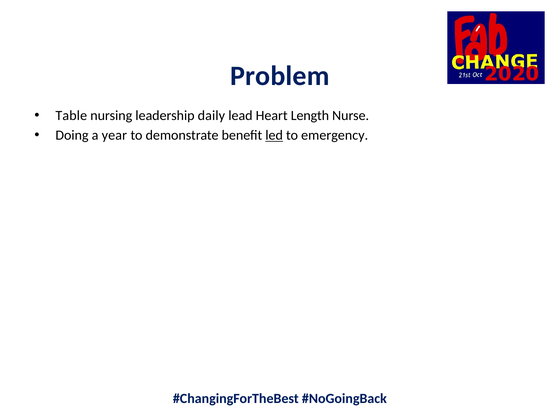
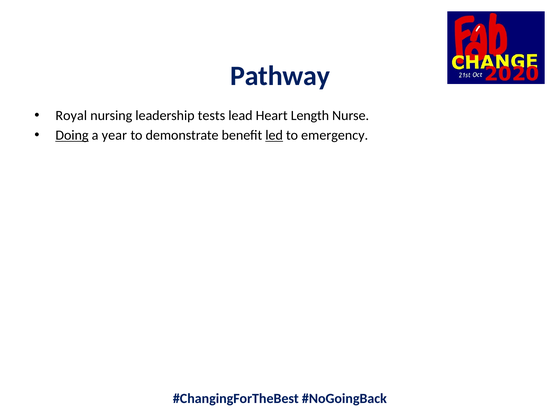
Problem: Problem -> Pathway
Table: Table -> Royal
daily: daily -> tests
Doing underline: none -> present
